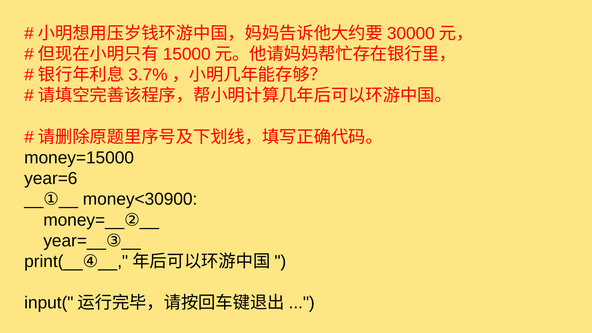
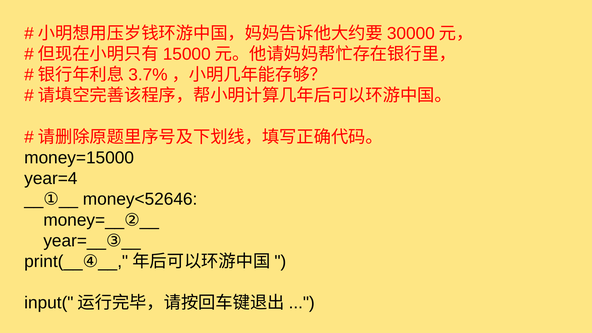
year=6: year=6 -> year=4
money<30900: money<30900 -> money<52646
